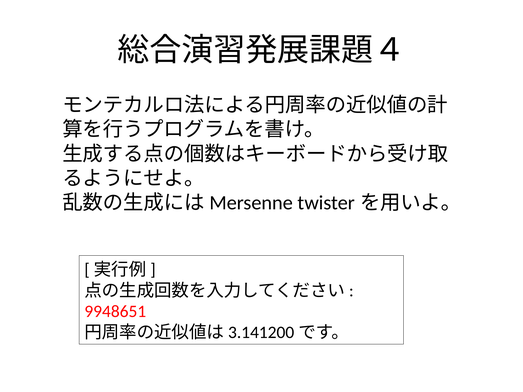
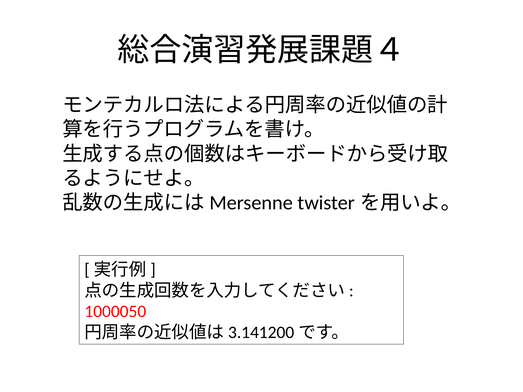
9948651: 9948651 -> 1000050
